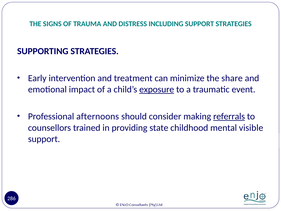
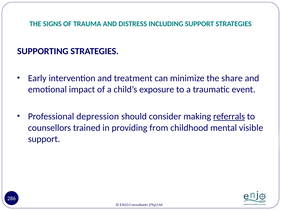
exposure underline: present -> none
afternoons: afternoons -> depression
state: state -> from
